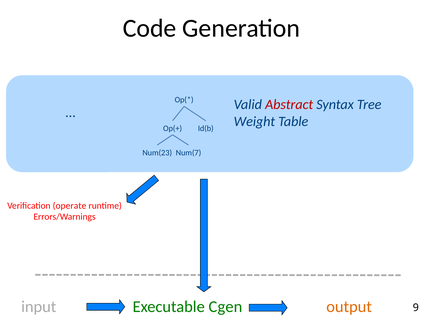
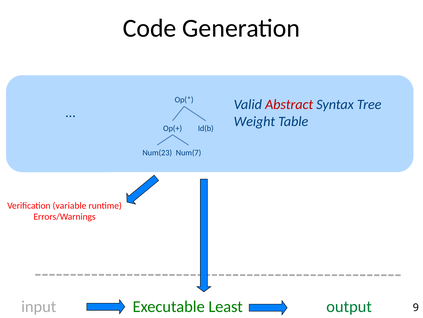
operate: operate -> variable
Cgen: Cgen -> Least
output colour: orange -> green
